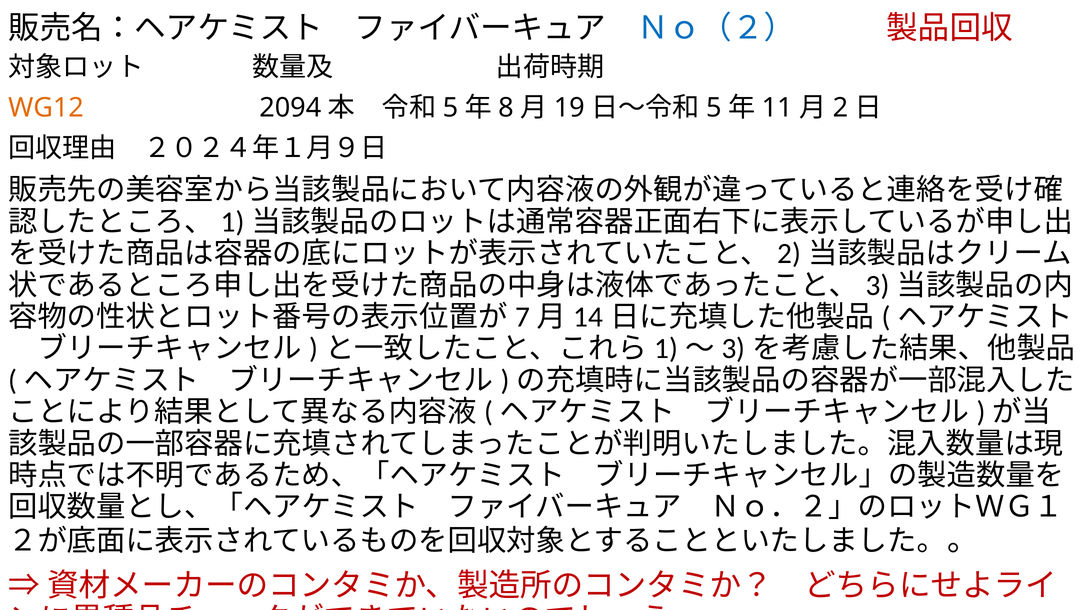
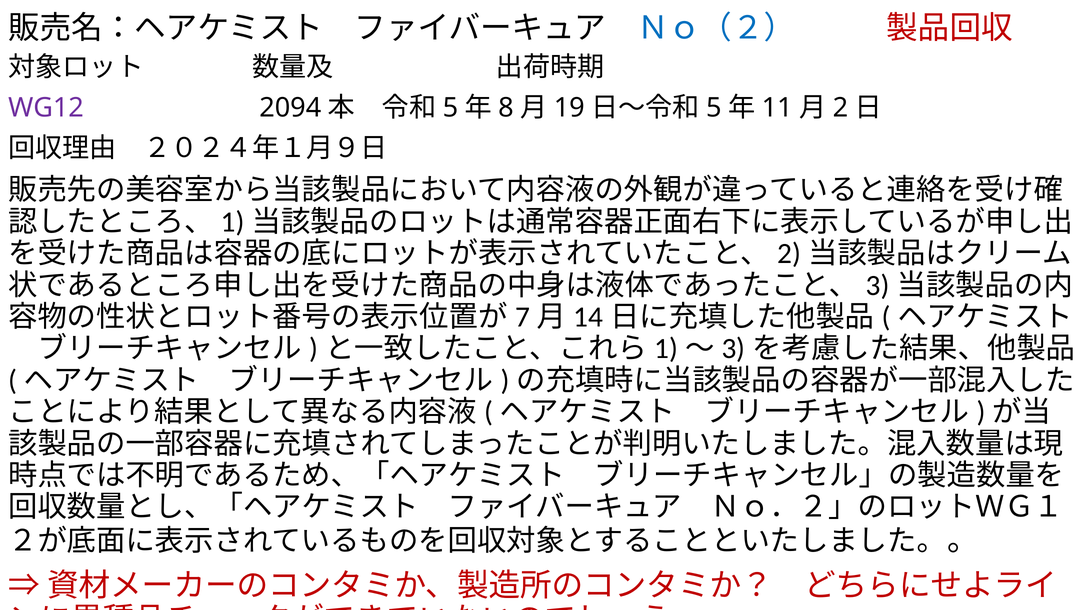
WG12 colour: orange -> purple
